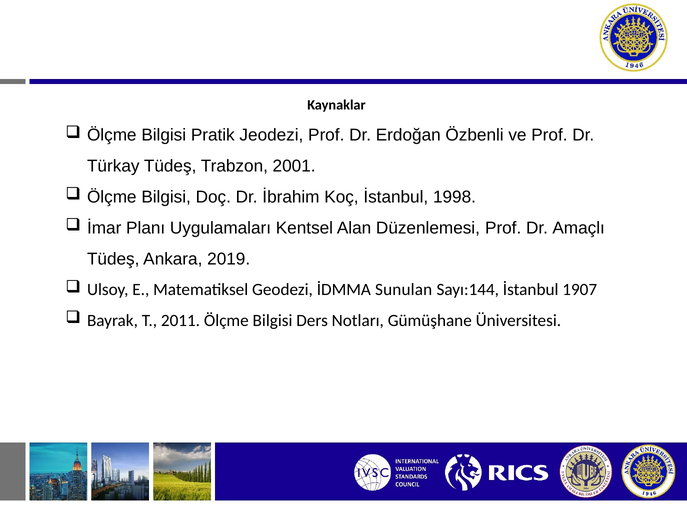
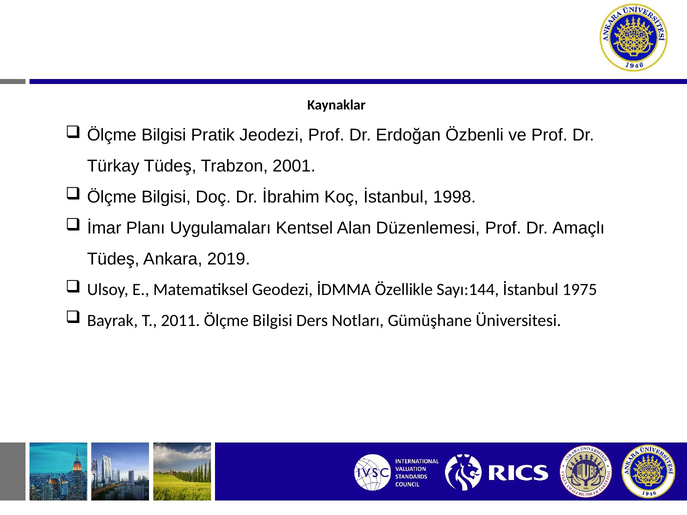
Sunulan: Sunulan -> Özellikle
1907: 1907 -> 1975
